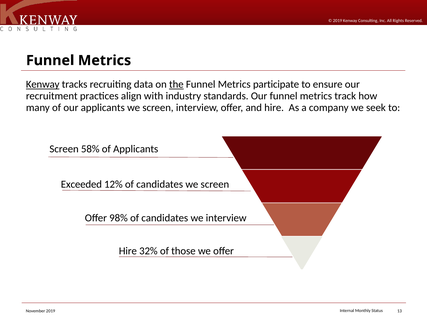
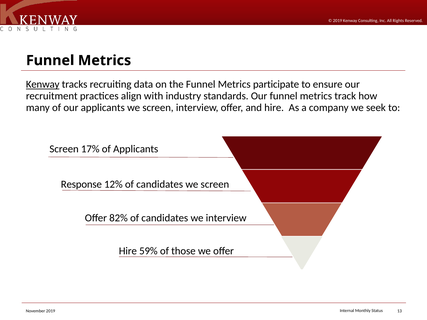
the underline: present -> none
58%: 58% -> 17%
Exceeded: Exceeded -> Response
98%: 98% -> 82%
32%: 32% -> 59%
